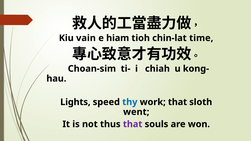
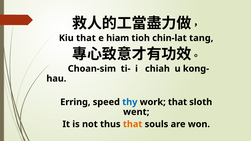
Kiu vain: vain -> that
time: time -> tang
Lights: Lights -> Erring
that at (133, 124) colour: purple -> orange
